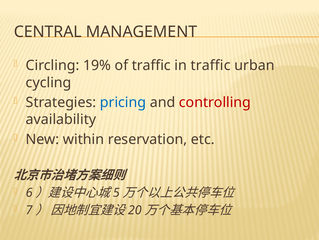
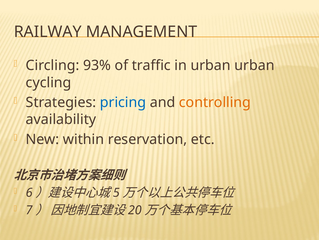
CENTRAL: CENTRAL -> RAILWAY
19%: 19% -> 93%
in traffic: traffic -> urban
controlling colour: red -> orange
